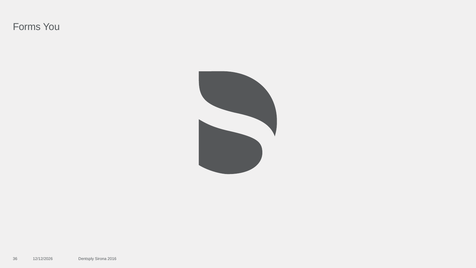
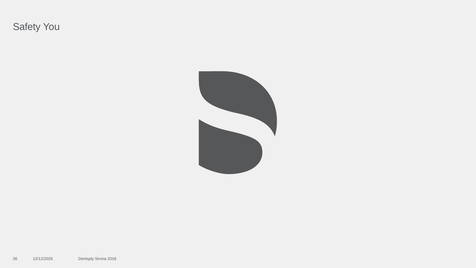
Forms: Forms -> Safety
